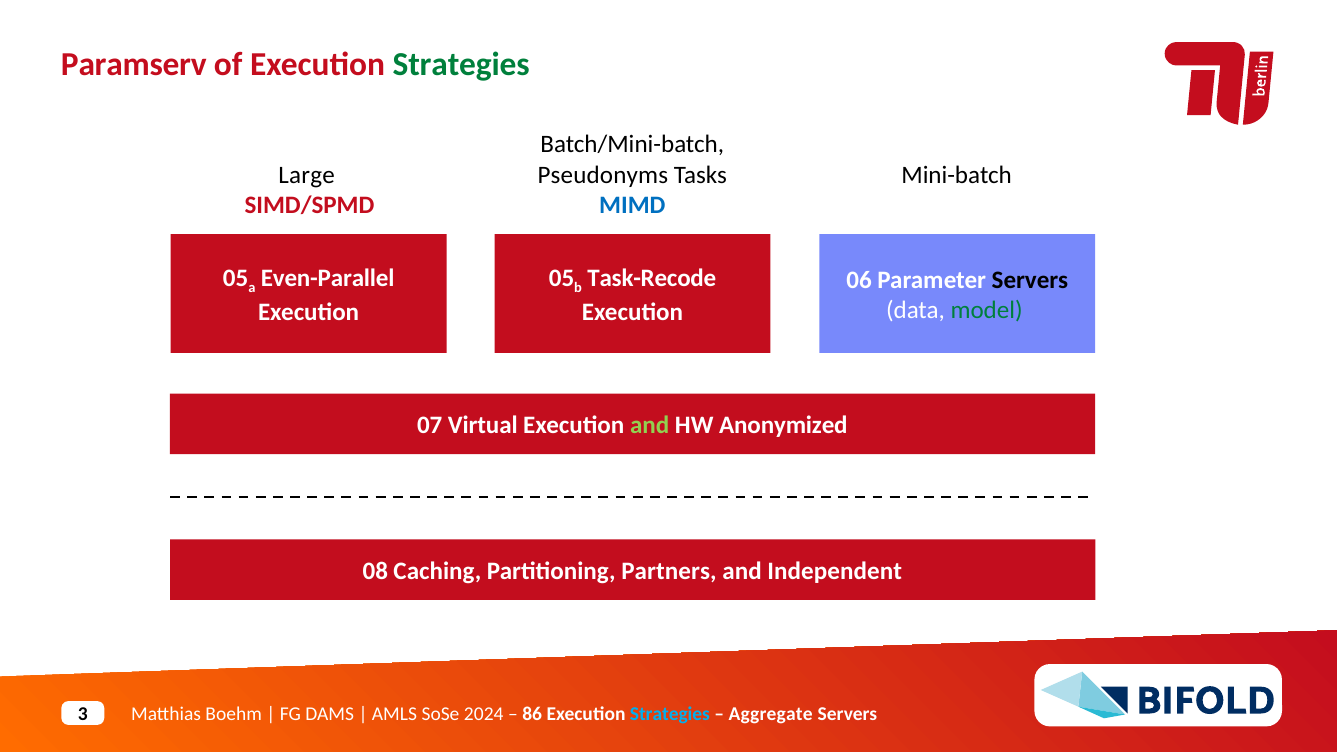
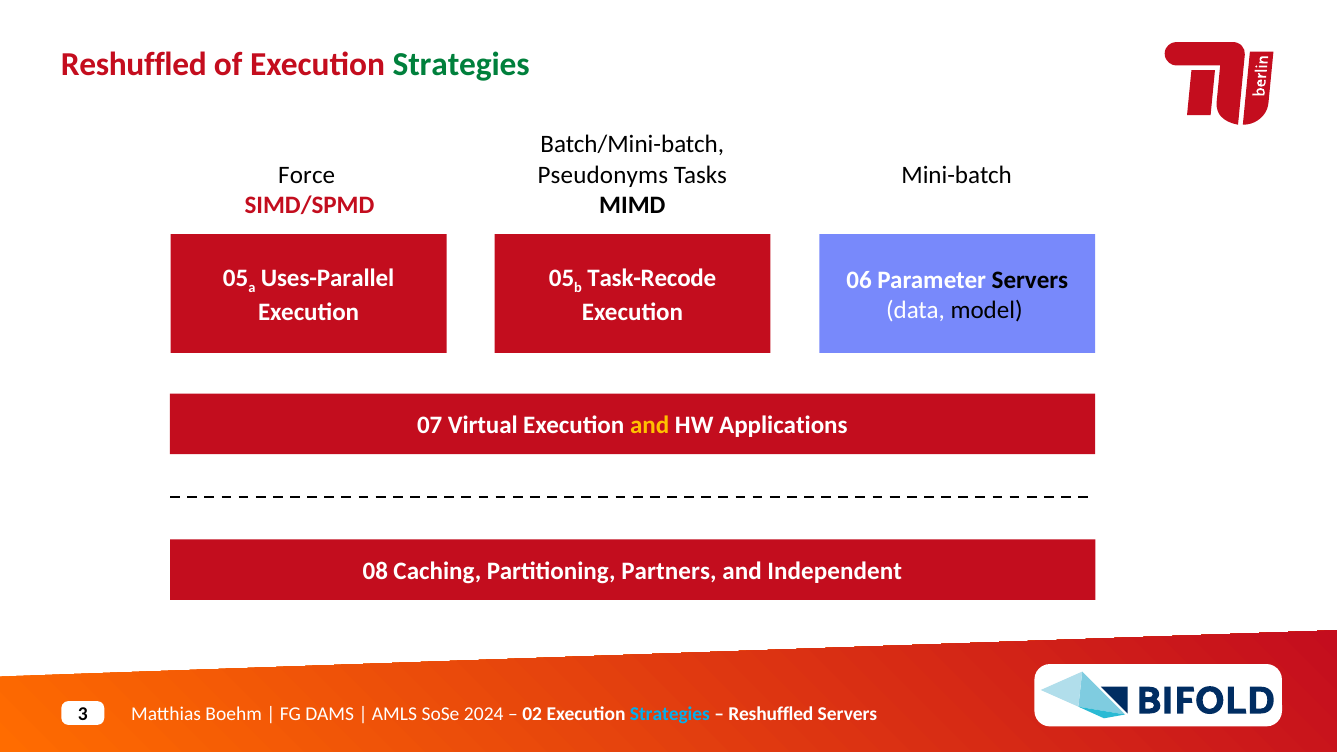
Paramserv at (134, 65): Paramserv -> Reshuffled
Large: Large -> Force
MIMD colour: blue -> black
Even-Parallel: Even-Parallel -> Uses-Parallel
model colour: green -> black
and at (650, 426) colour: light green -> yellow
Anonymized: Anonymized -> Applications
86: 86 -> 02
Aggregate at (771, 714): Aggregate -> Reshuffled
